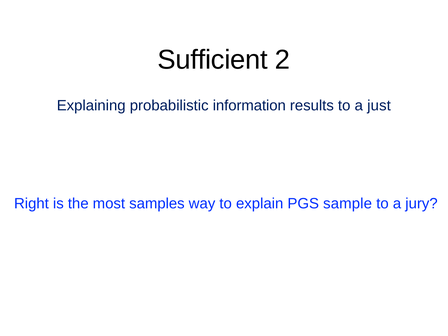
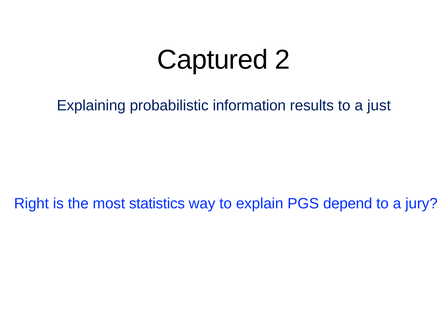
Sufficient: Sufficient -> Captured
samples: samples -> statistics
sample: sample -> depend
